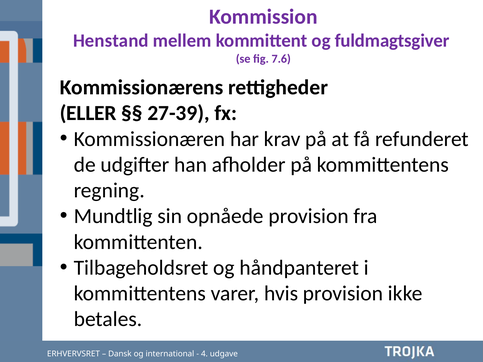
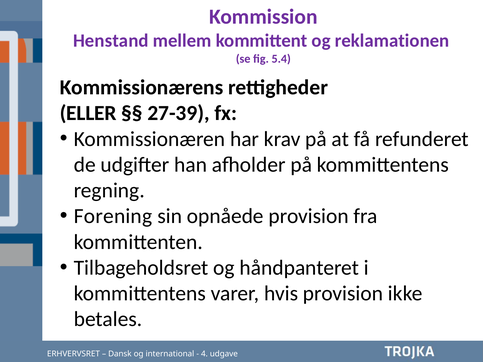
fuldmagtsgiver: fuldmagtsgiver -> reklamationen
7.6: 7.6 -> 5.4
Mundtlig: Mundtlig -> Forening
